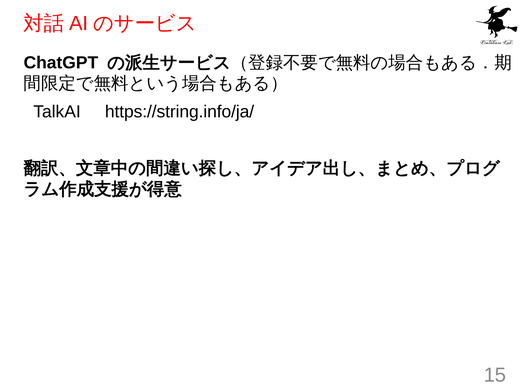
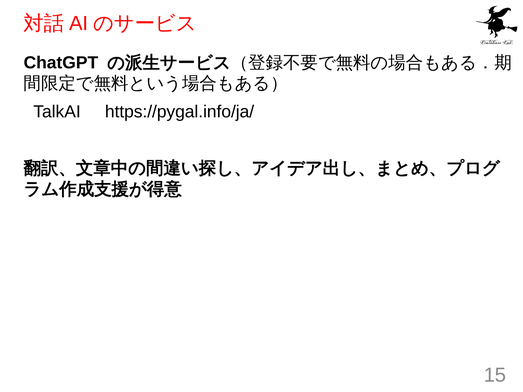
https://string.info/ja/: https://string.info/ja/ -> https://pygal.info/ja/
